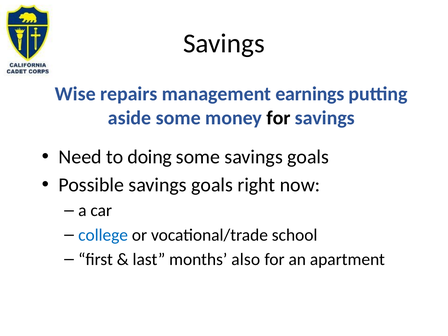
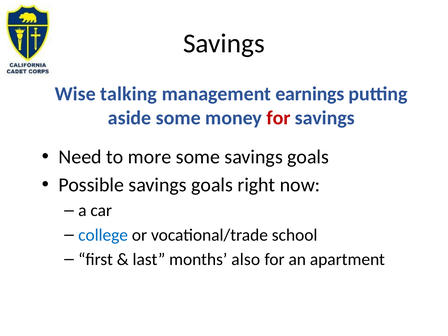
repairs: repairs -> talking
for at (279, 118) colour: black -> red
doing: doing -> more
